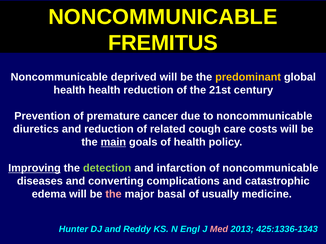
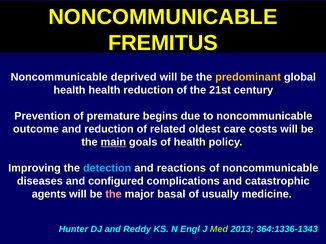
cancer: cancer -> begins
diuretics: diuretics -> outcome
cough: cough -> oldest
Improving underline: present -> none
detection colour: light green -> light blue
infarction: infarction -> reactions
converting: converting -> configured
edema: edema -> agents
Med colour: pink -> light green
425:1336-1343: 425:1336-1343 -> 364:1336-1343
